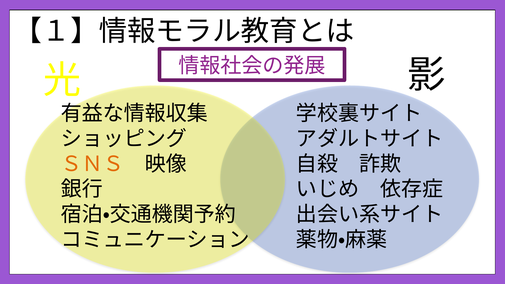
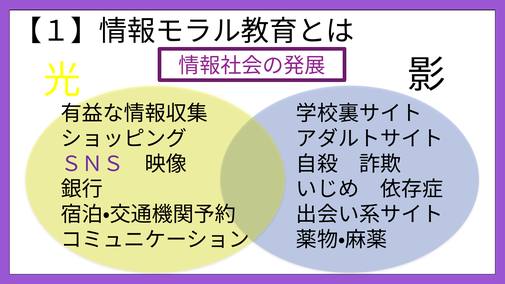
ＳＮＳ colour: orange -> purple
